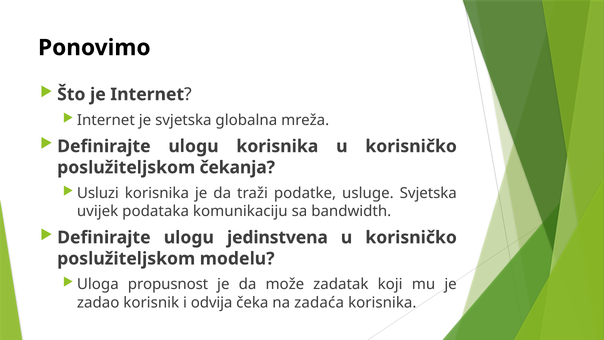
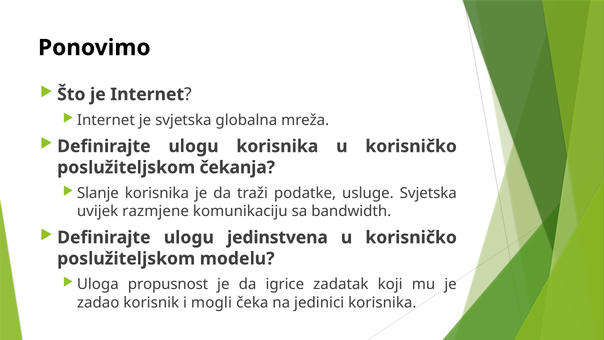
Usluzi: Usluzi -> Slanje
podataka: podataka -> razmjene
može: može -> igrice
odvija: odvija -> mogli
zadaća: zadaća -> jedinici
